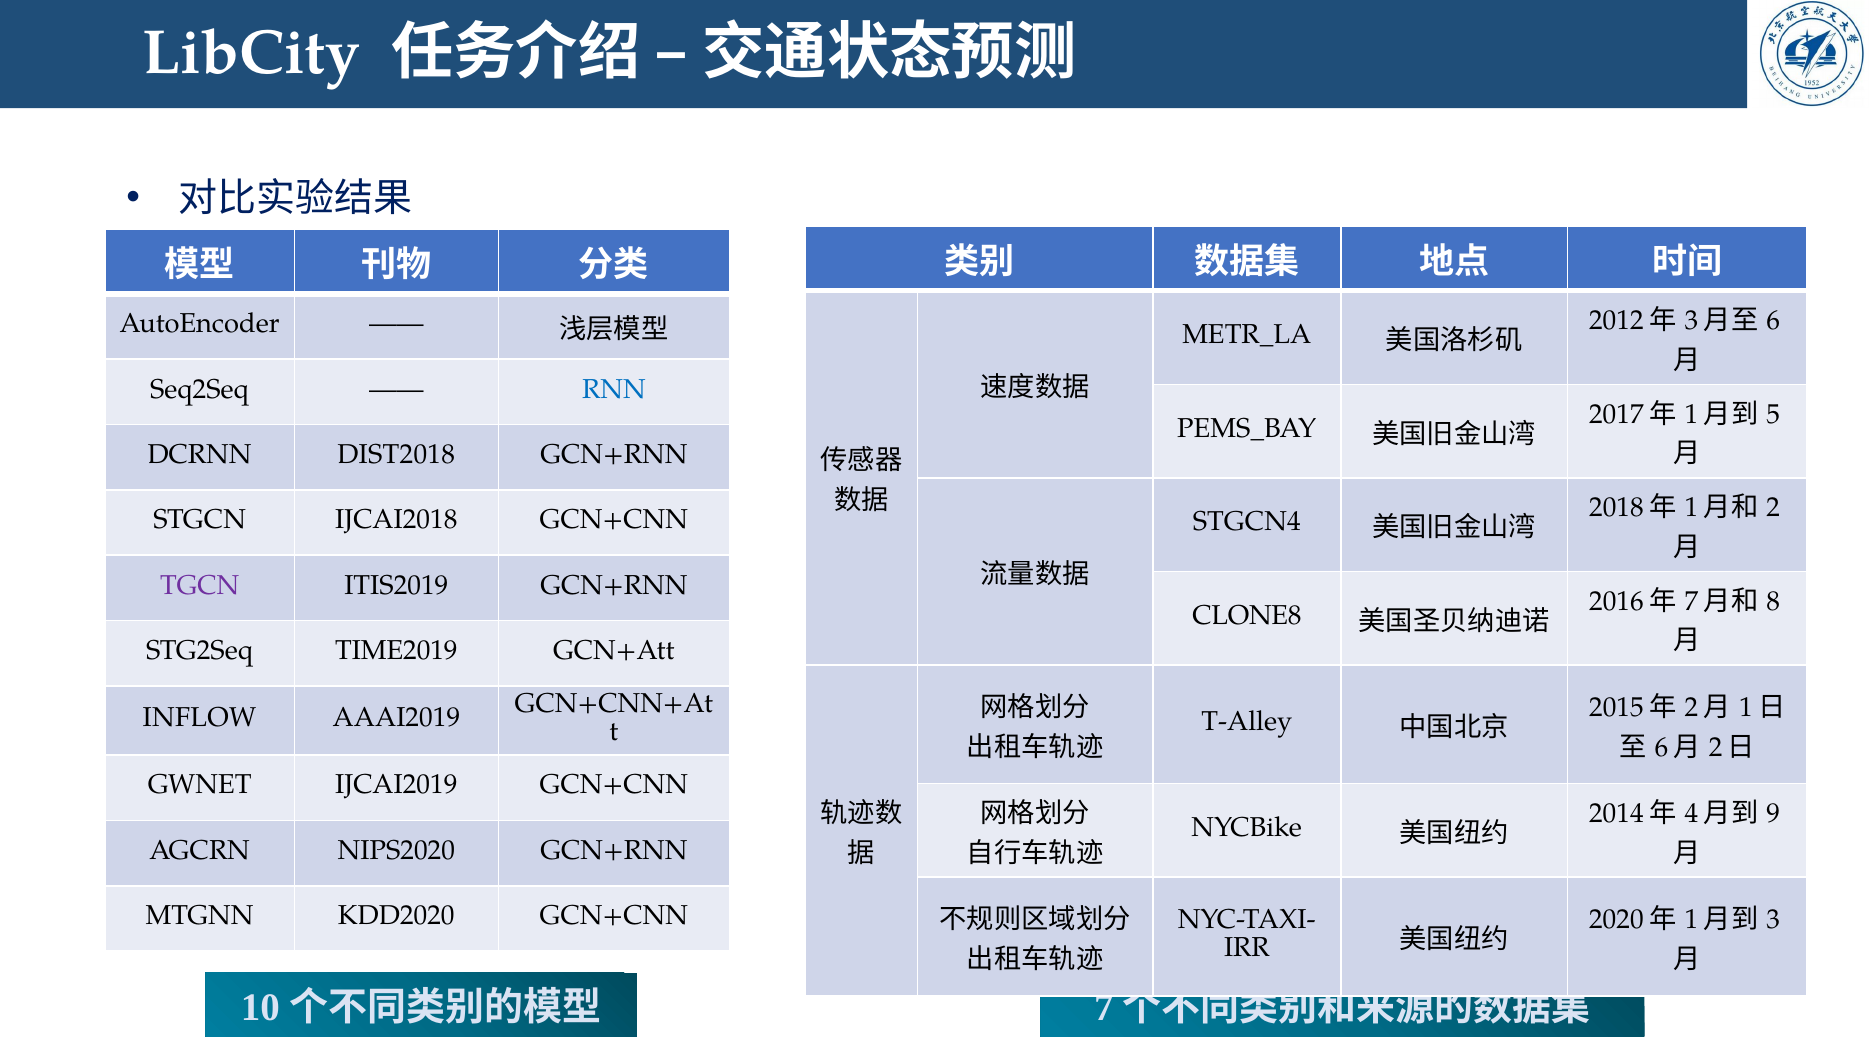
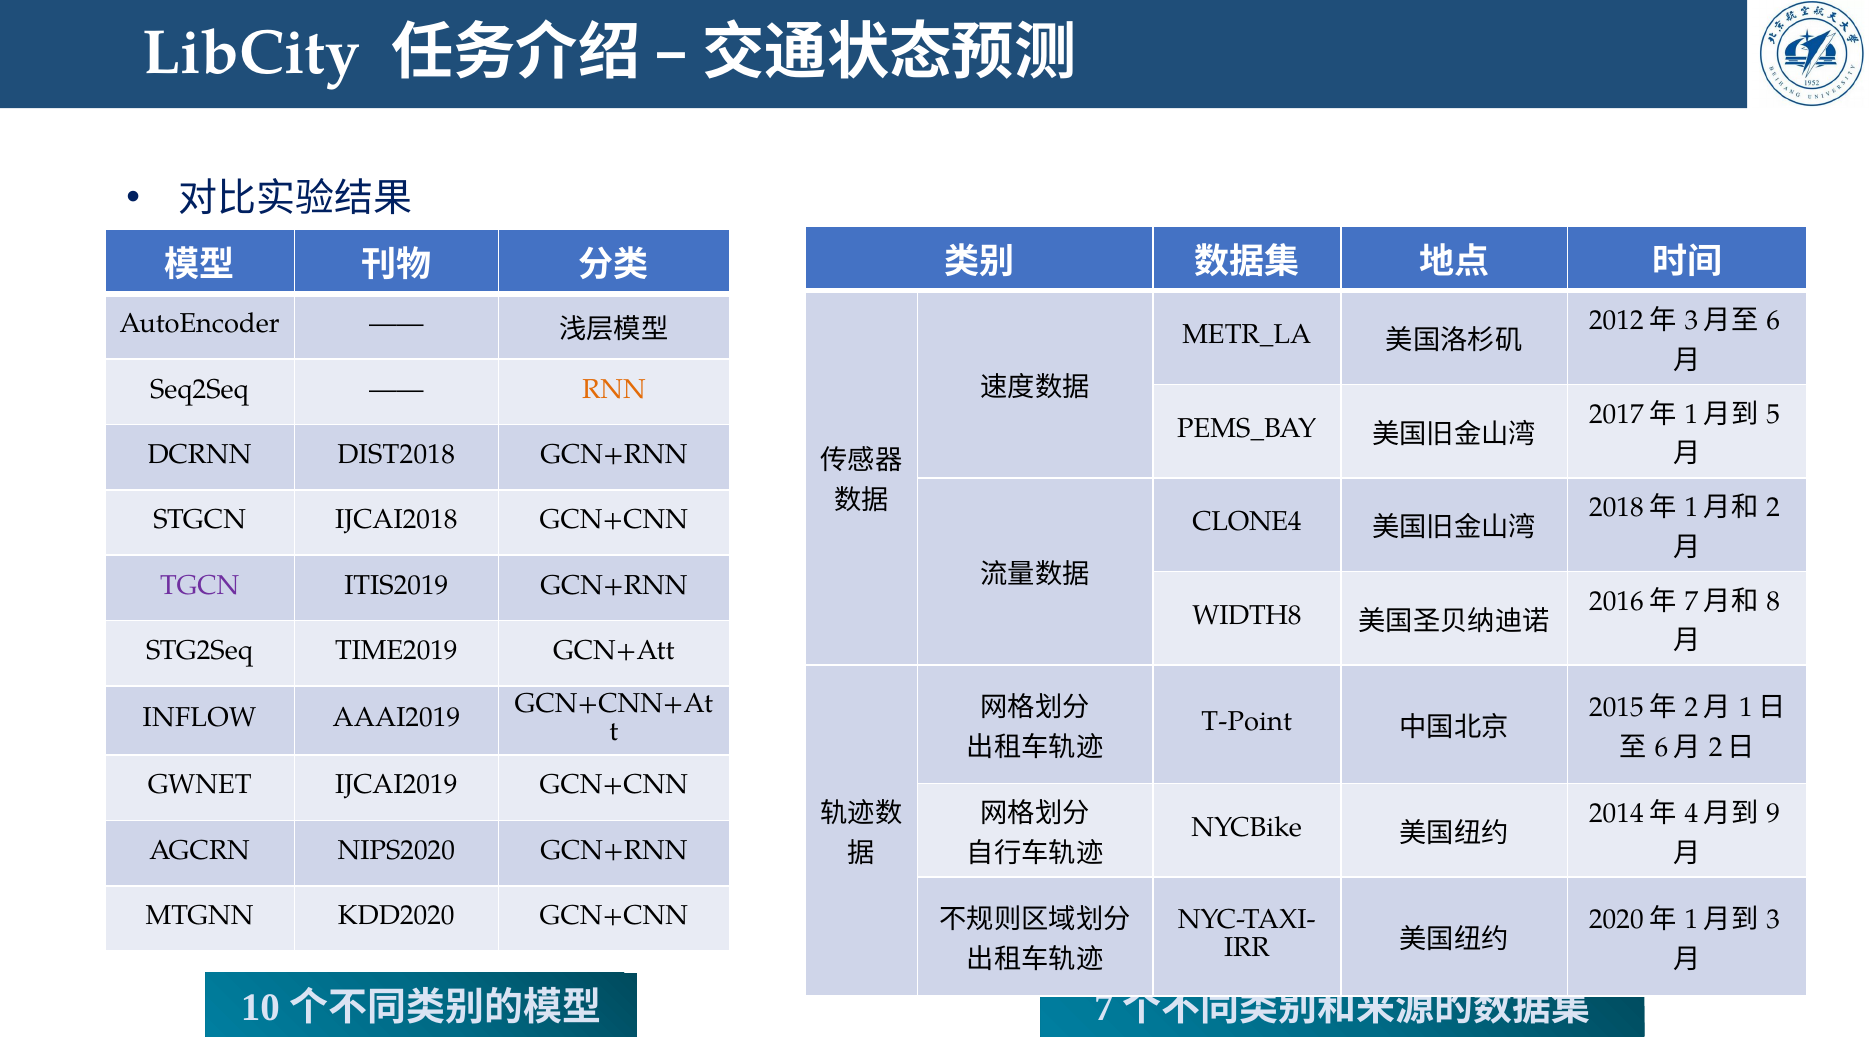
RNN colour: blue -> orange
STGCN4: STGCN4 -> CLONE4
CLONE8: CLONE8 -> WIDTH8
T-Alley: T-Alley -> T-Point
